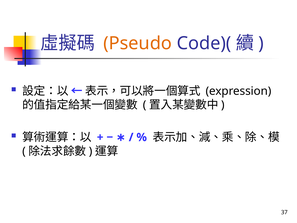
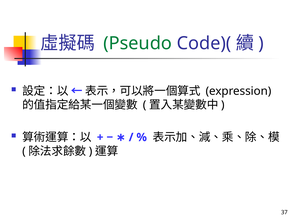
Pseudo colour: orange -> green
